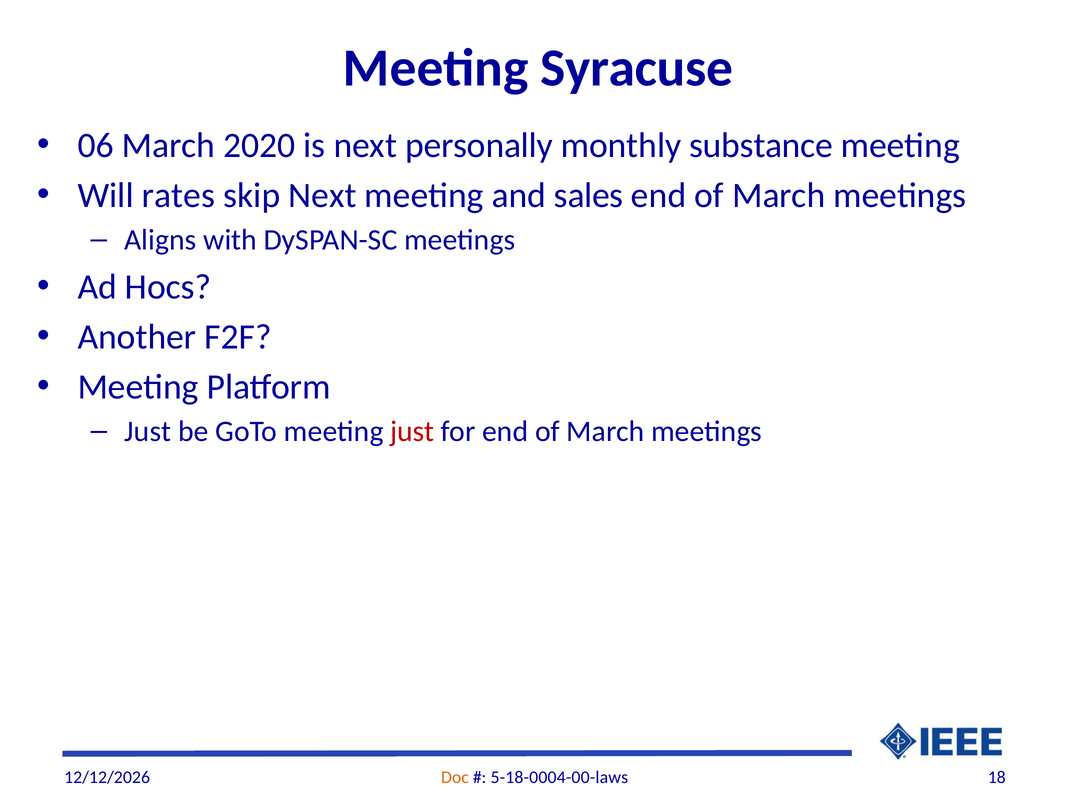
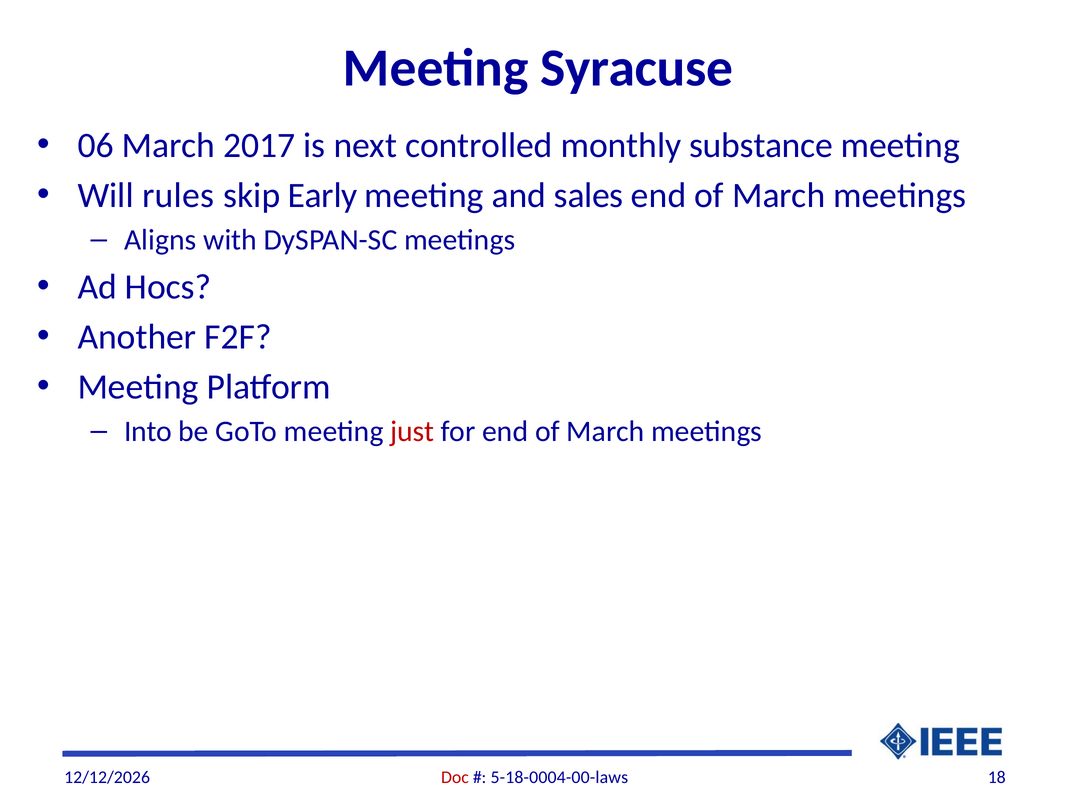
2020: 2020 -> 2017
personally: personally -> controlled
rates: rates -> rules
skip Next: Next -> Early
Just at (148, 431): Just -> Into
Doc colour: orange -> red
